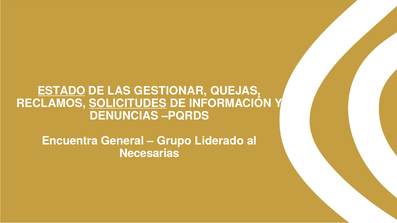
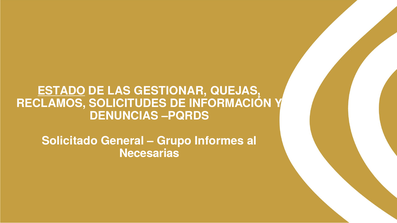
SOLICITUDES underline: present -> none
Encuentra: Encuentra -> Solicitado
Liderado: Liderado -> Informes
